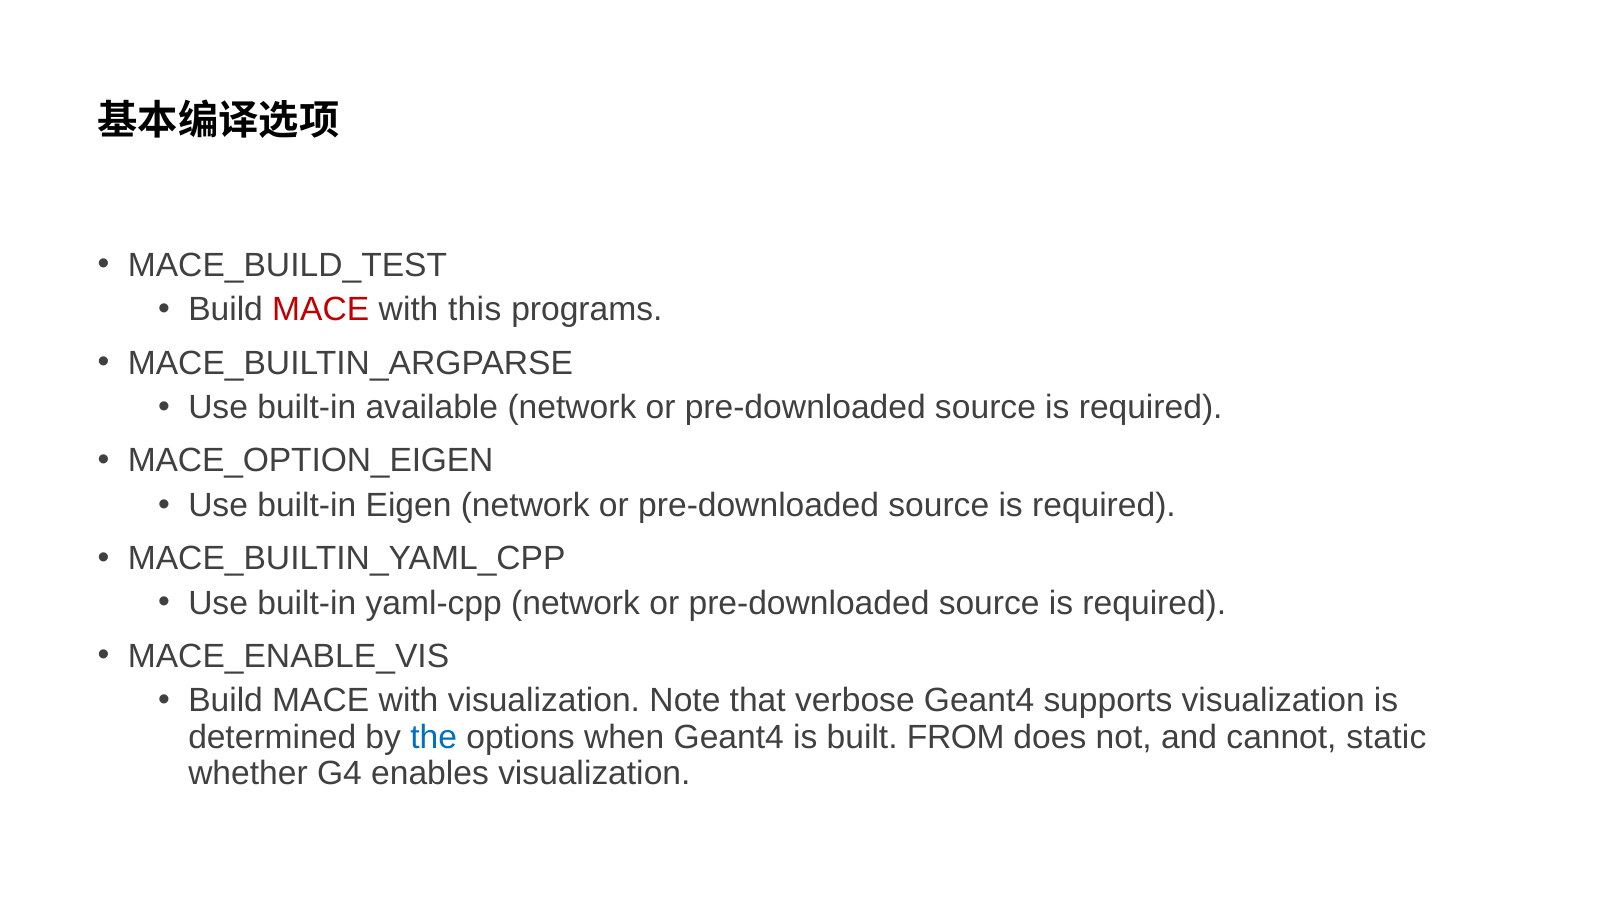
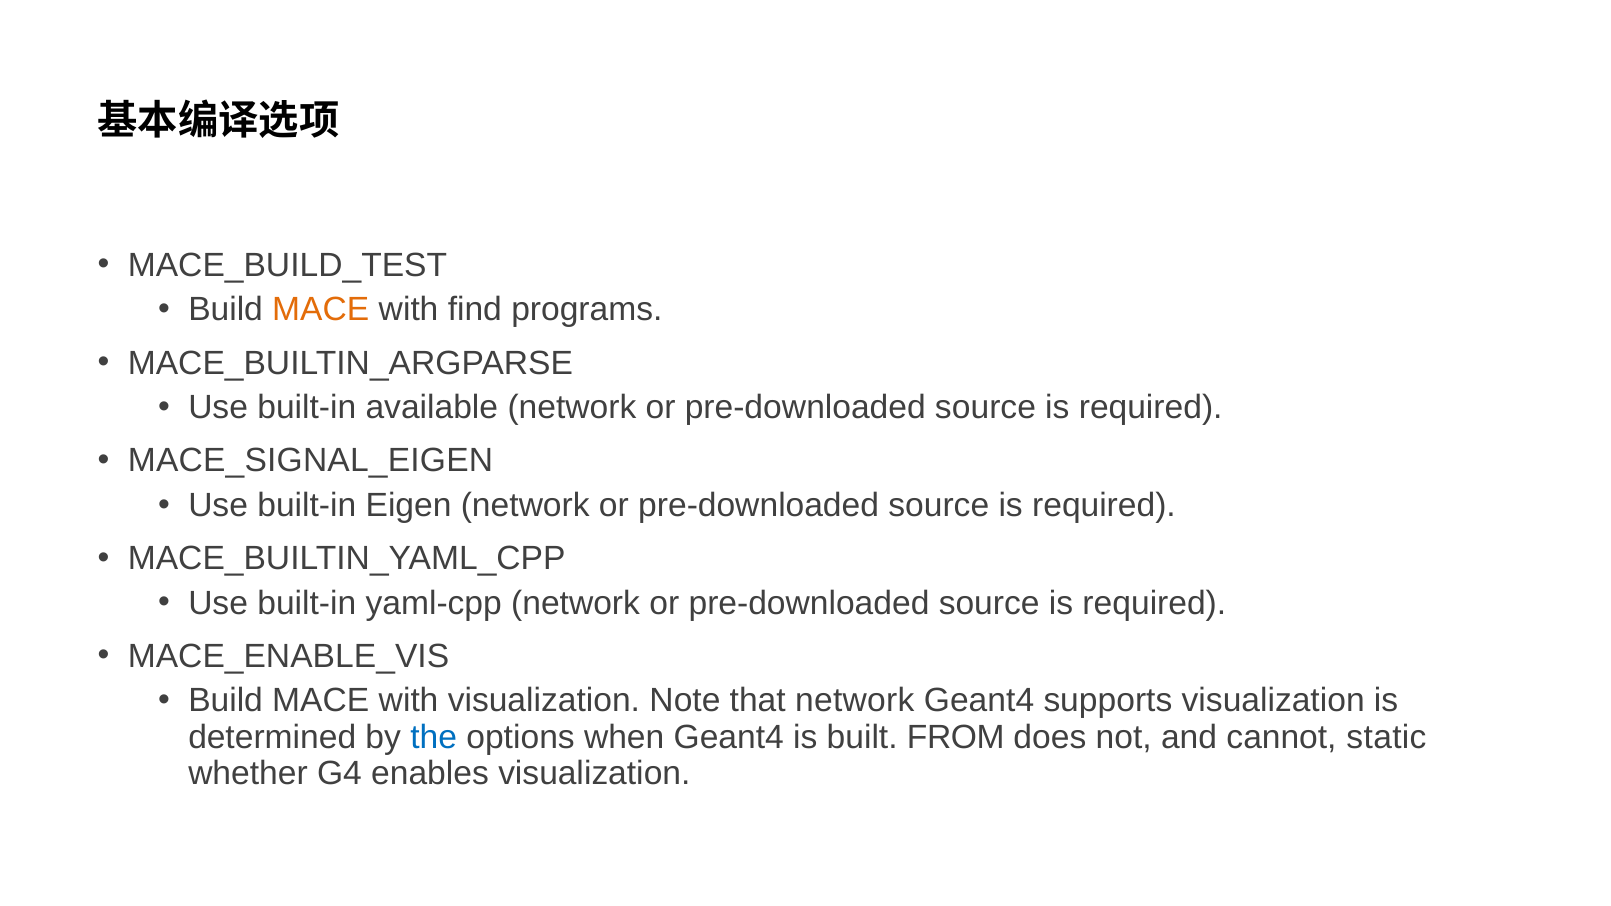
MACE at (321, 310) colour: red -> orange
this: this -> find
MACE_OPTION_EIGEN: MACE_OPTION_EIGEN -> MACE_SIGNAL_EIGEN
that verbose: verbose -> network
